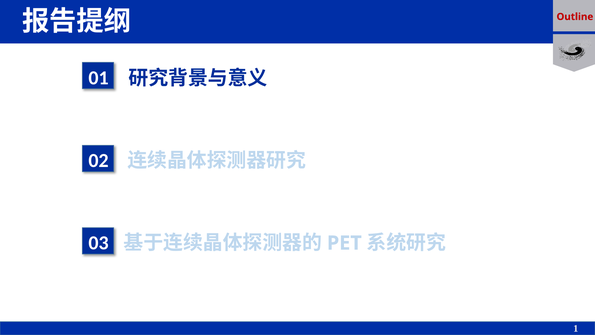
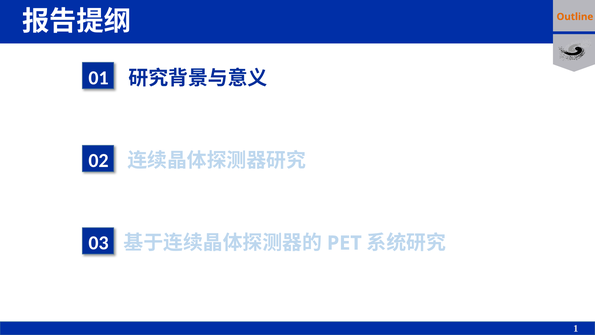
Outline colour: red -> orange
